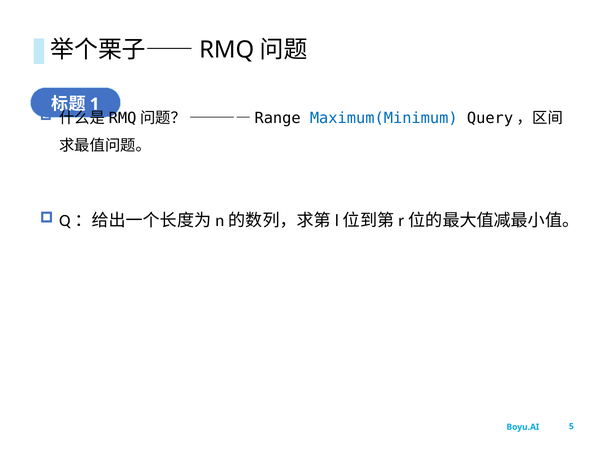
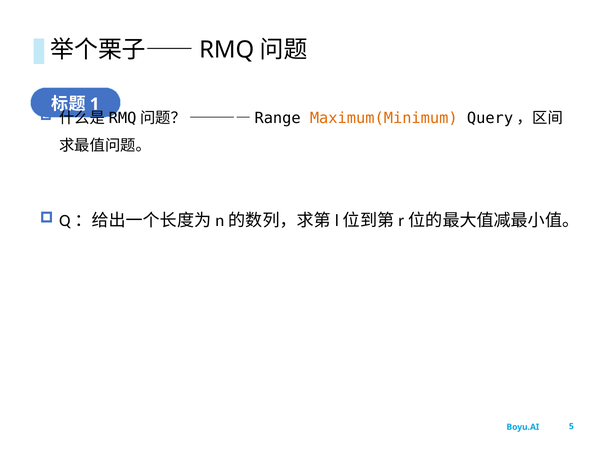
Maximum(Minimum colour: blue -> orange
